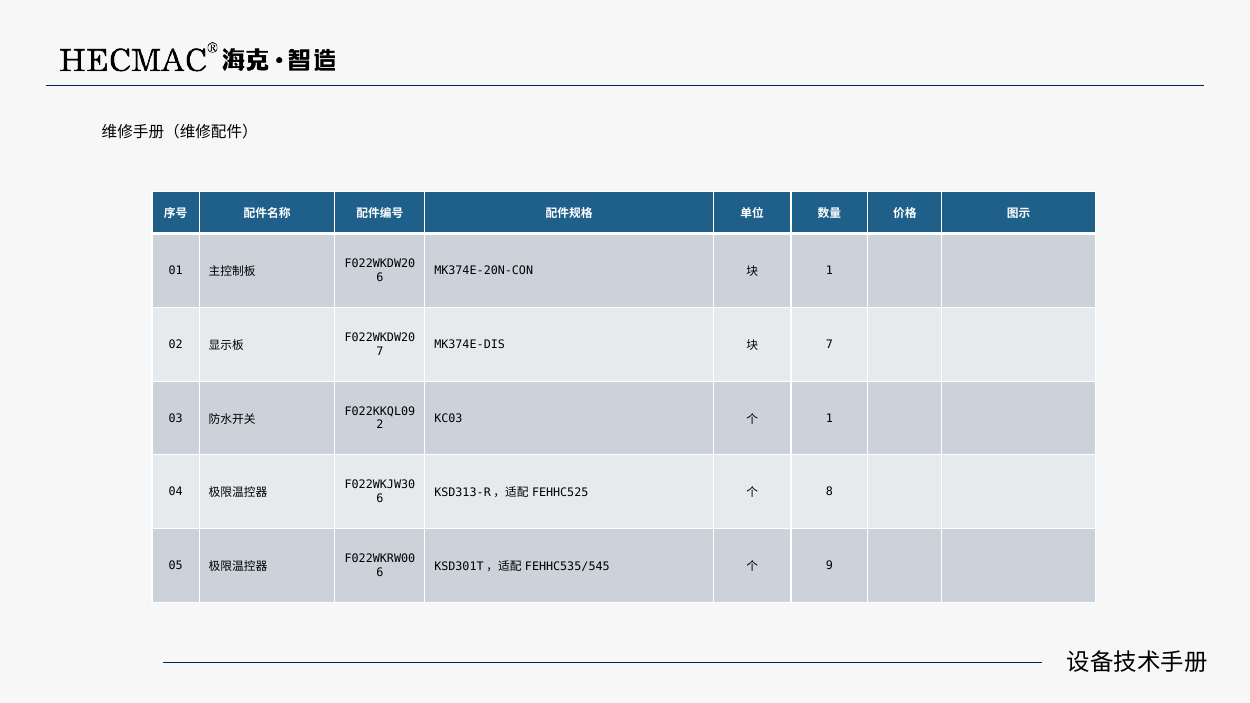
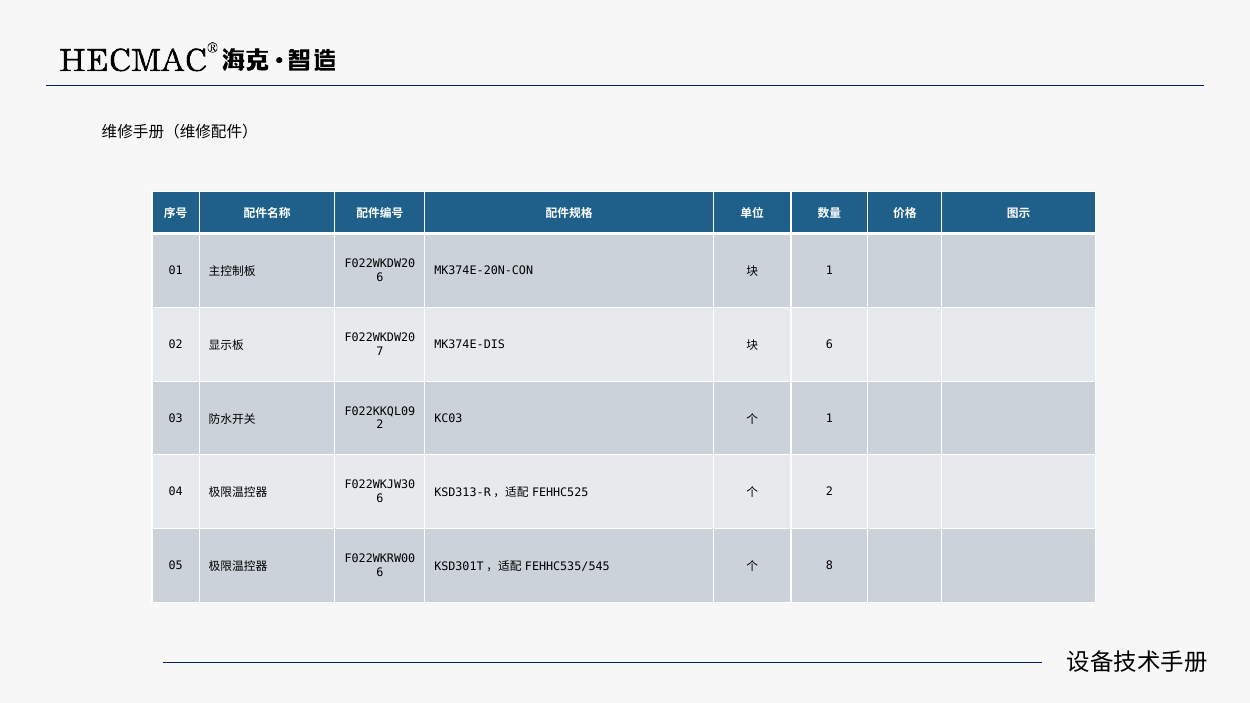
7 at (829, 345): 7 -> 6
8 at (829, 492): 8 -> 2
9: 9 -> 8
